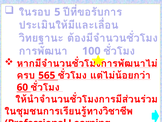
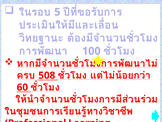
565: 565 -> 508
